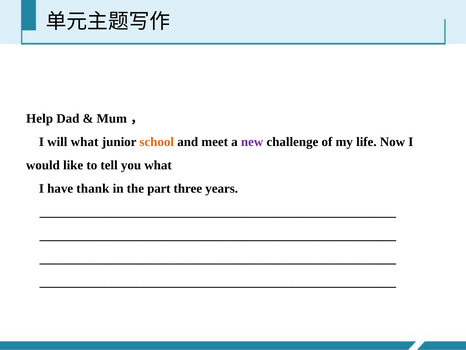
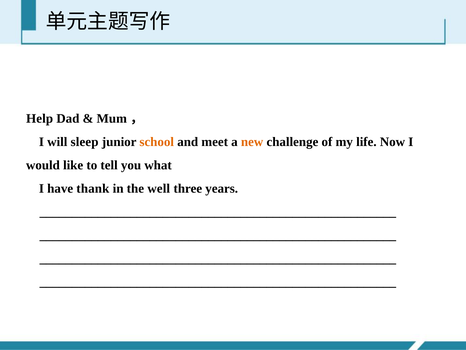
will what: what -> sleep
new colour: purple -> orange
part: part -> well
